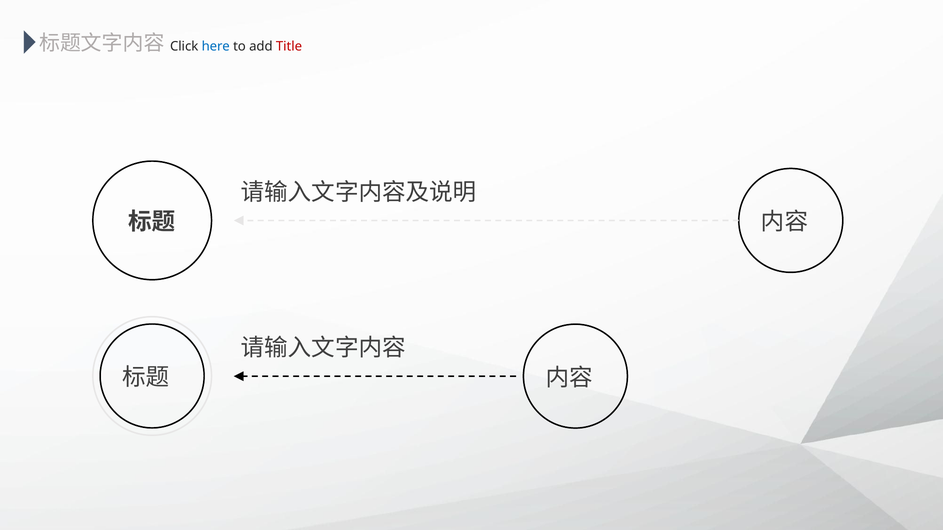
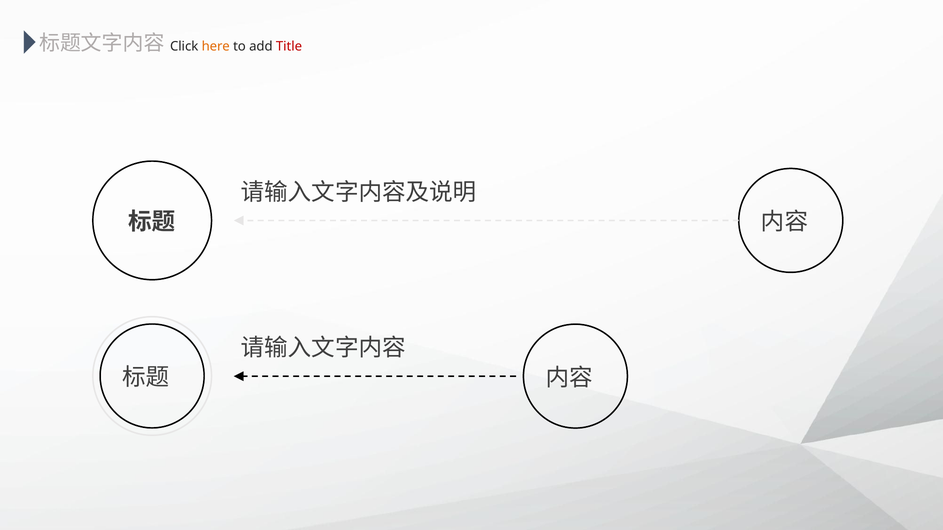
here colour: blue -> orange
